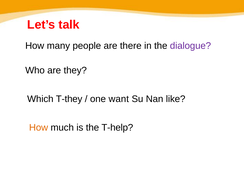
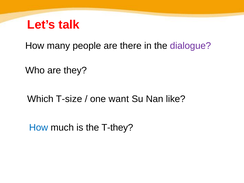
T-they: T-they -> T-size
How at (39, 128) colour: orange -> blue
T-help: T-help -> T-they
